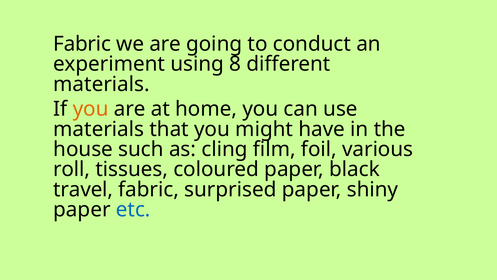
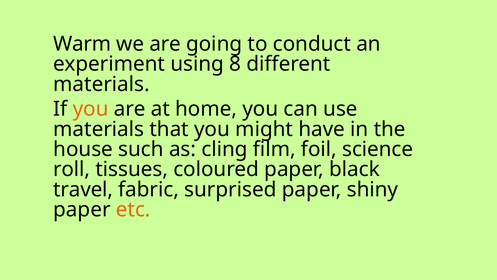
Fabric at (82, 44): Fabric -> Warm
various: various -> science
etc colour: blue -> orange
